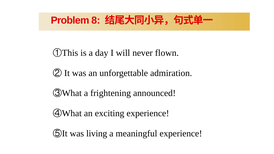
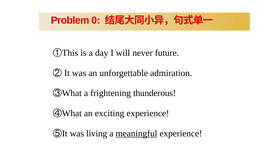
8: 8 -> 0
flown: flown -> future
announced: announced -> thunderous
meaningful underline: none -> present
